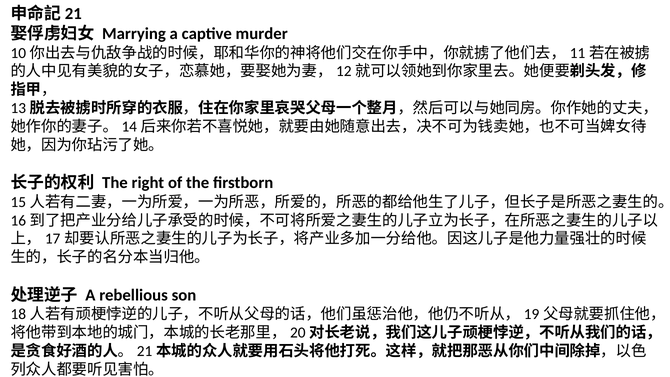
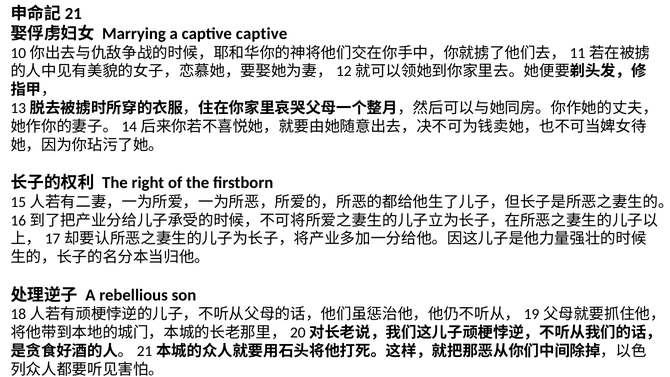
captive murder: murder -> captive
